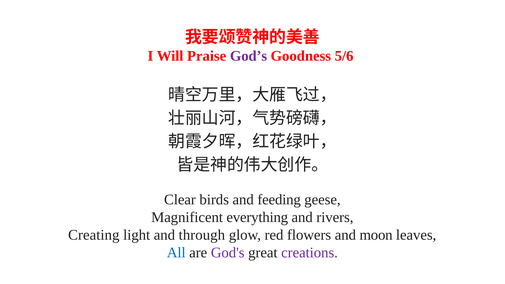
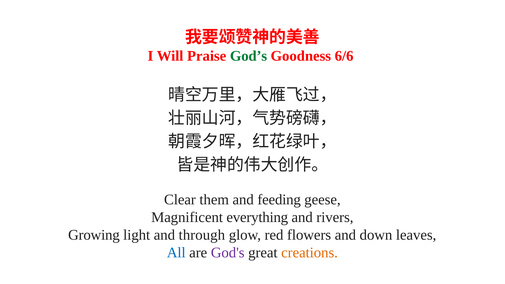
God’s colour: purple -> green
5/6: 5/6 -> 6/6
birds: birds -> them
Creating: Creating -> Growing
moon: moon -> down
creations colour: purple -> orange
